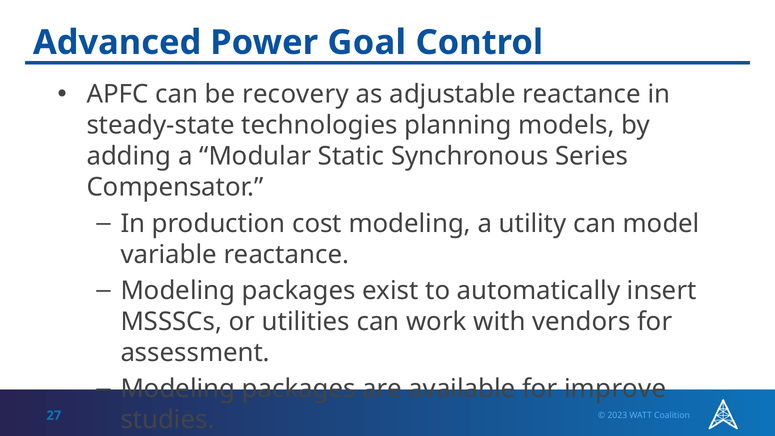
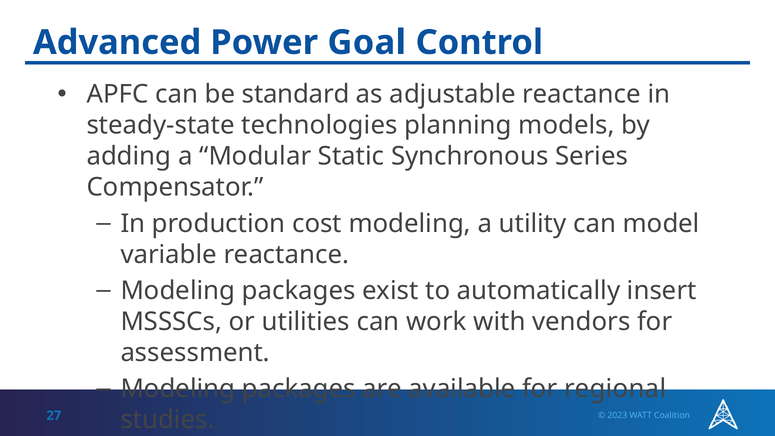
recovery: recovery -> standard
improve: improve -> regional
